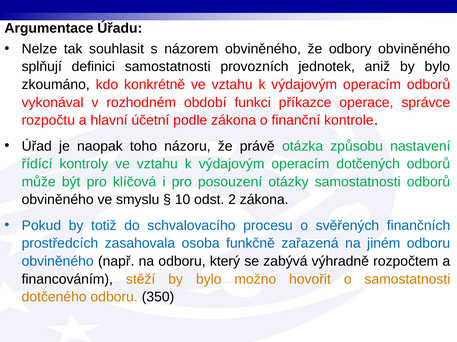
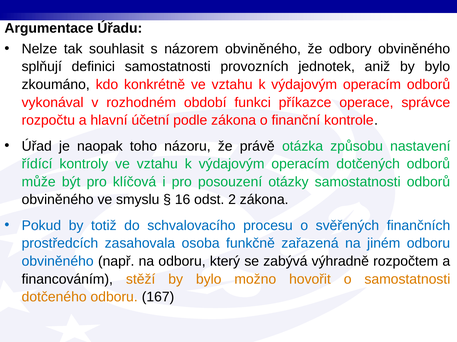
10: 10 -> 16
350: 350 -> 167
